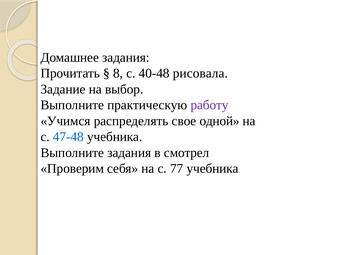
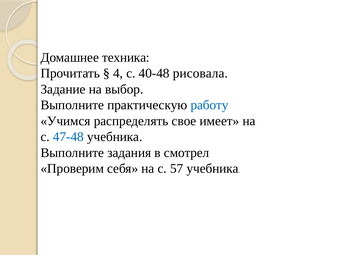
Домашнее задания: задания -> техника
8: 8 -> 4
работу colour: purple -> blue
одной: одной -> имеет
77: 77 -> 57
